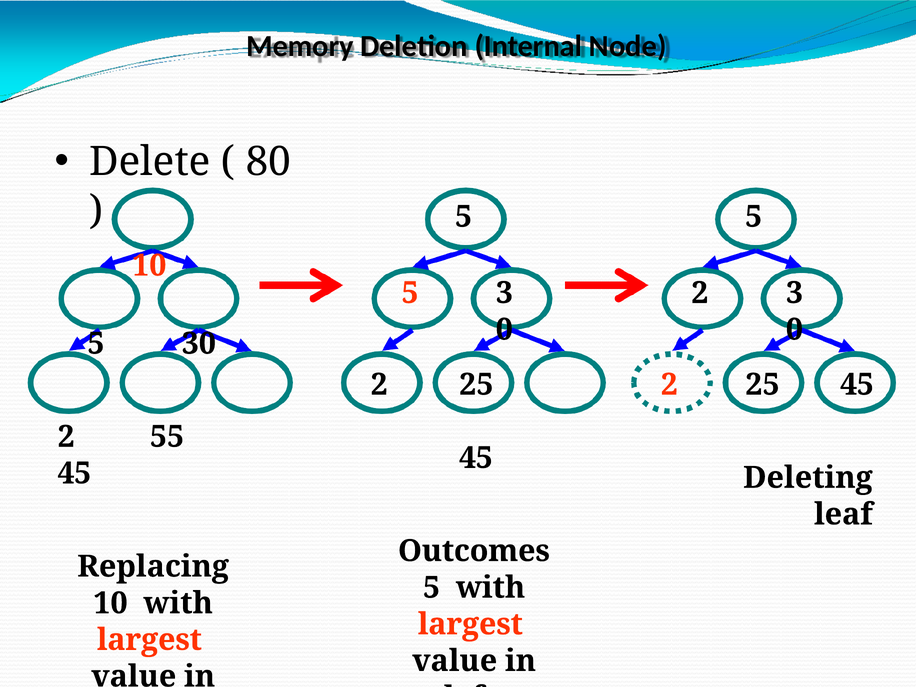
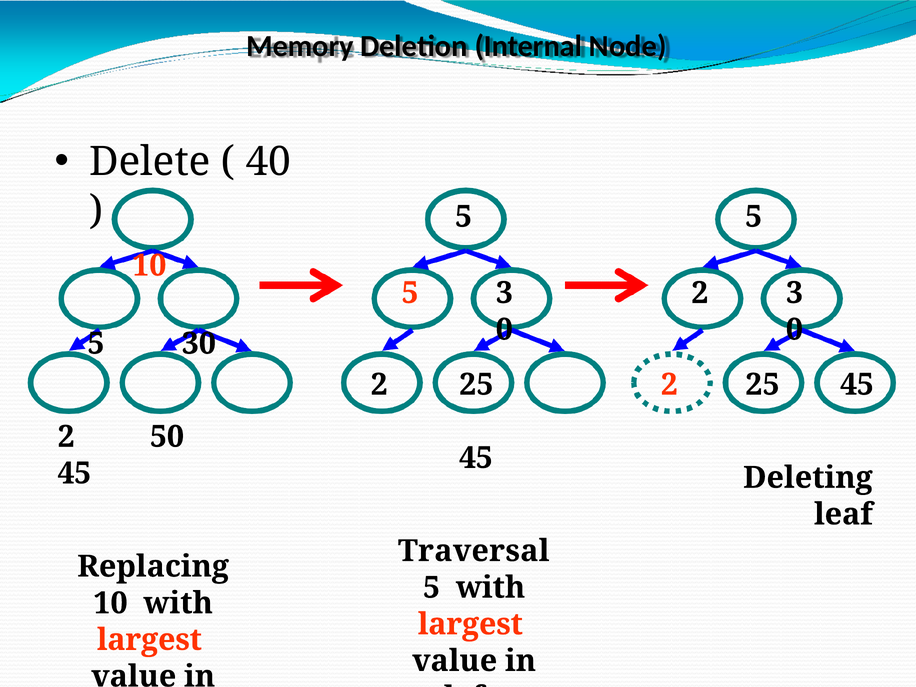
80: 80 -> 40
55: 55 -> 50
Outcomes: Outcomes -> Traversal
